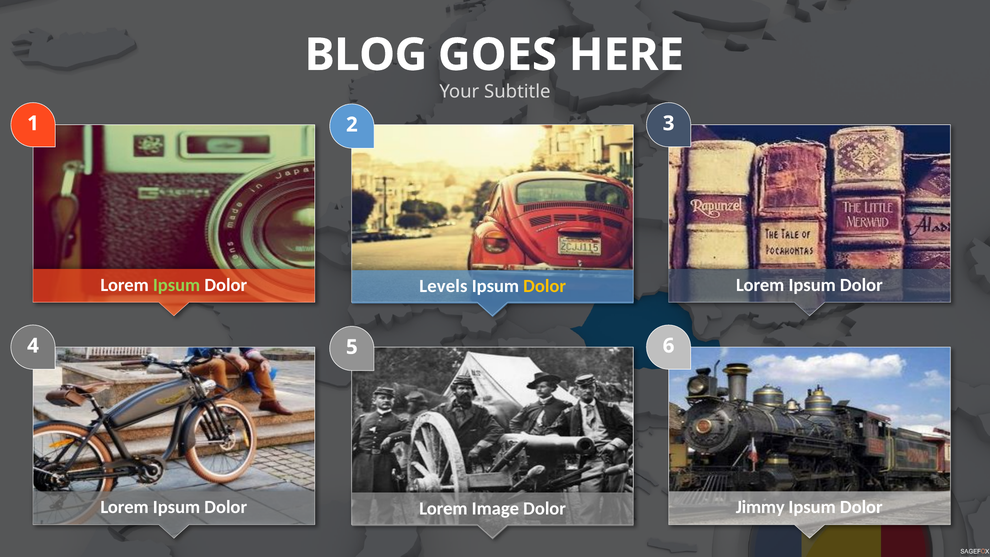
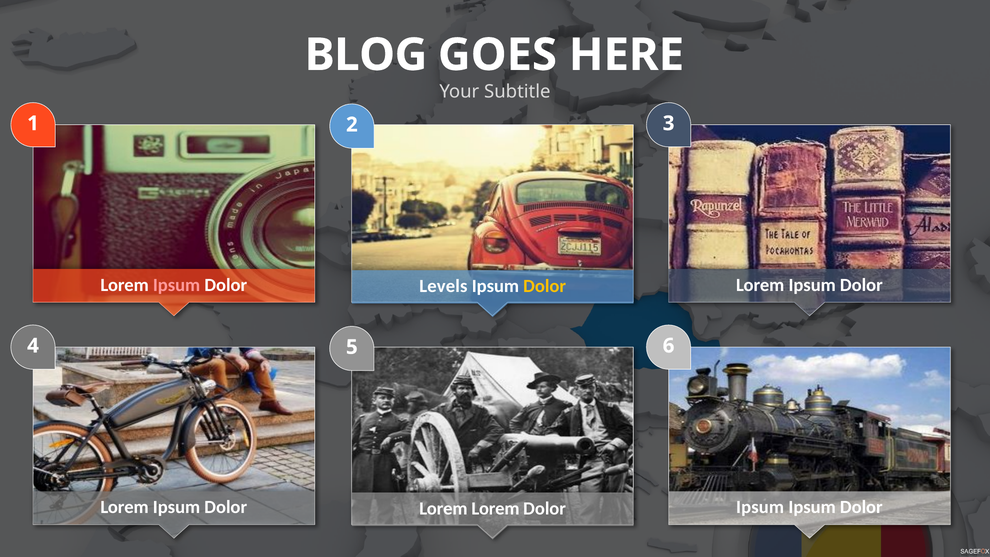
Ipsum at (177, 285) colour: light green -> pink
Jimmy at (760, 507): Jimmy -> Ipsum
Lorem Image: Image -> Lorem
